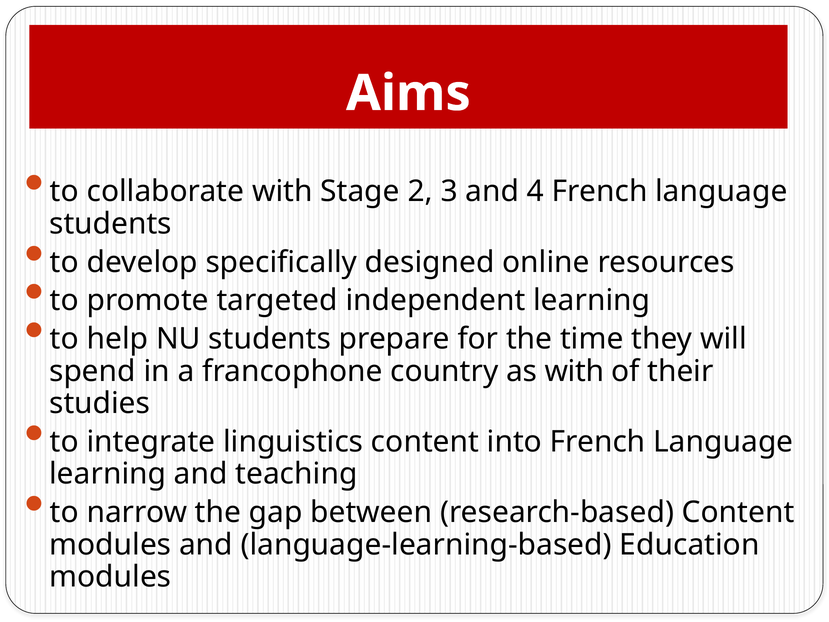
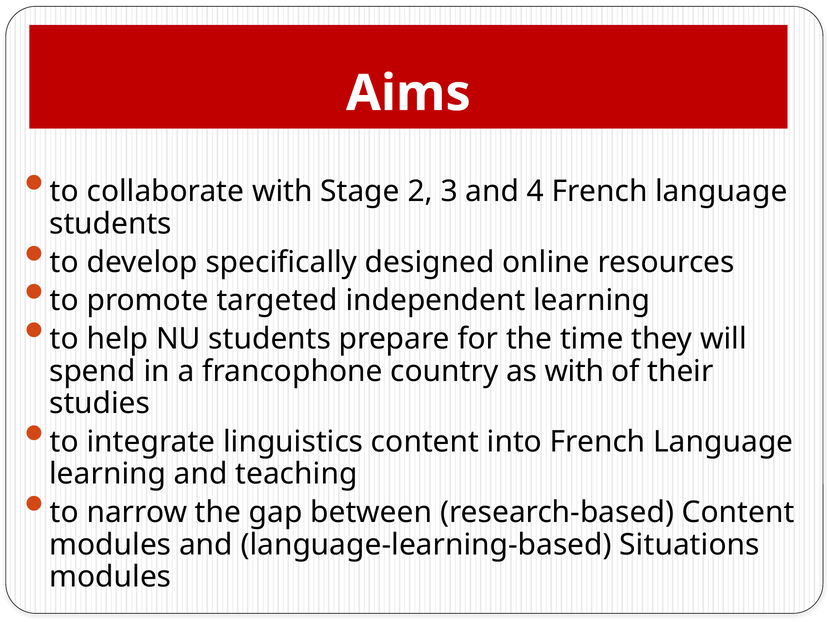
Education: Education -> Situations
